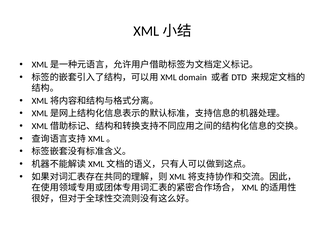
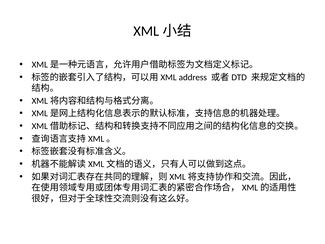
domain: domain -> address
